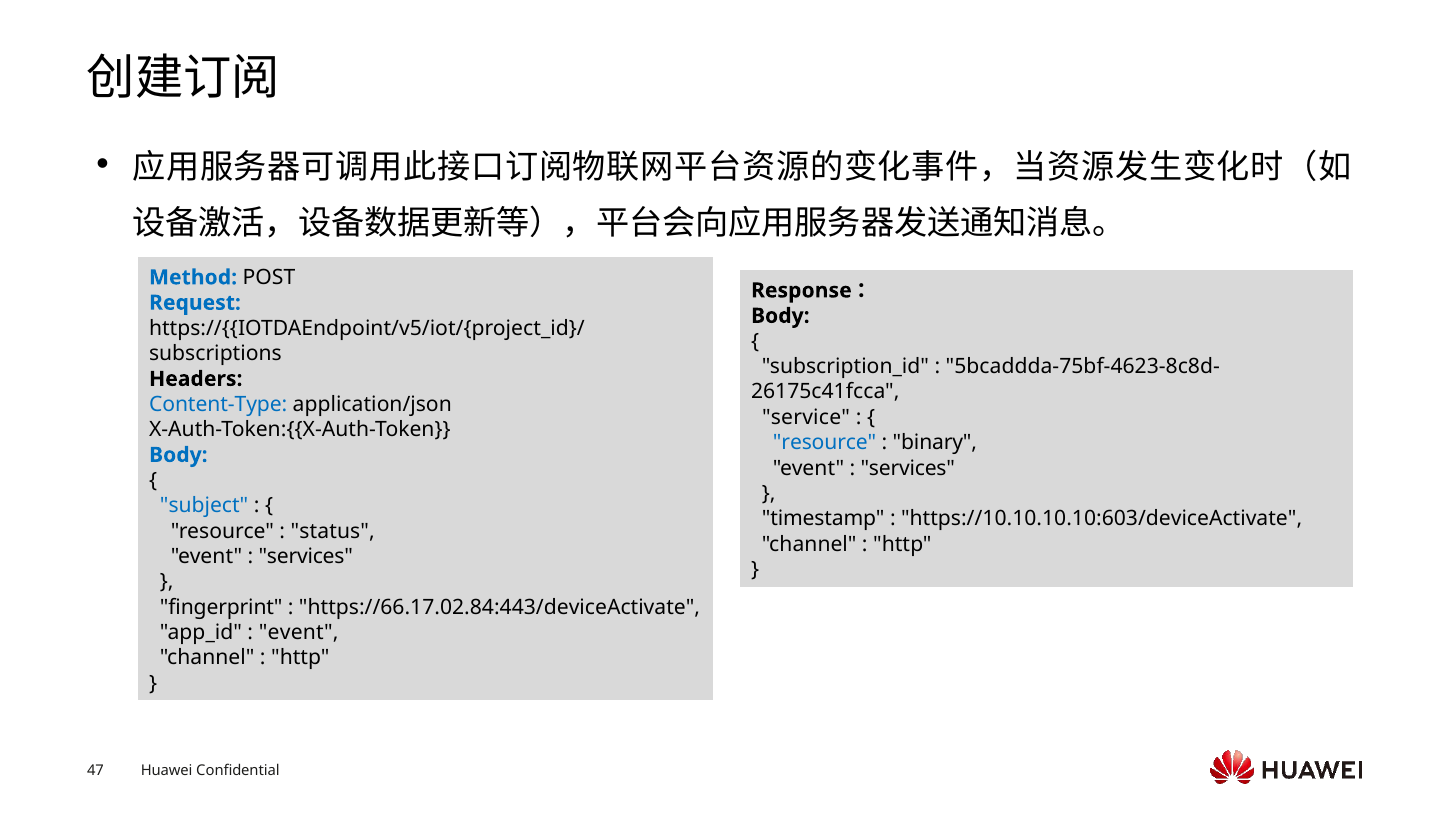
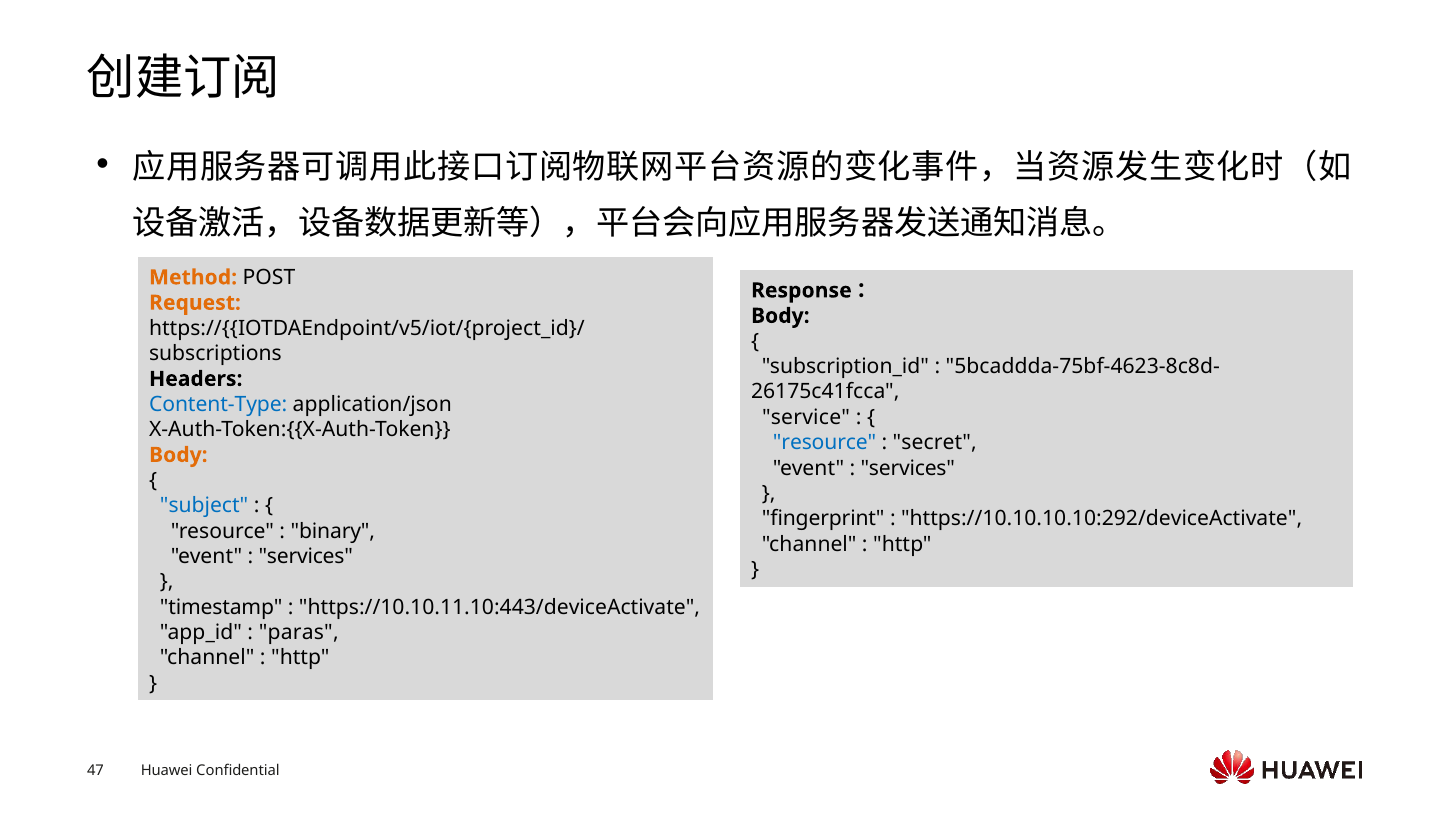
Method colour: blue -> orange
Request colour: blue -> orange
binary: binary -> secret
Body at (178, 455) colour: blue -> orange
timestamp: timestamp -> fingerprint
https://10.10.10.10:603/deviceActivate: https://10.10.10.10:603/deviceActivate -> https://10.10.10.10:292/deviceActivate
status: status -> binary
fingerprint: fingerprint -> timestamp
https://66.17.02.84:443/deviceActivate: https://66.17.02.84:443/deviceActivate -> https://10.10.11.10:443/deviceActivate
event at (299, 632): event -> paras
